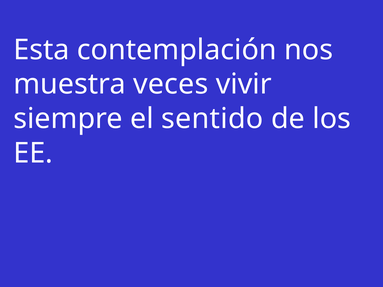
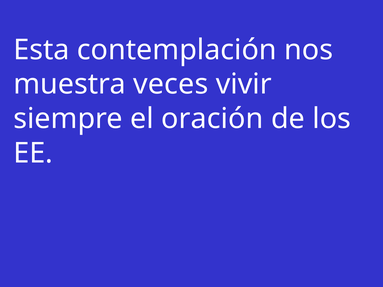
sentido: sentido -> oración
